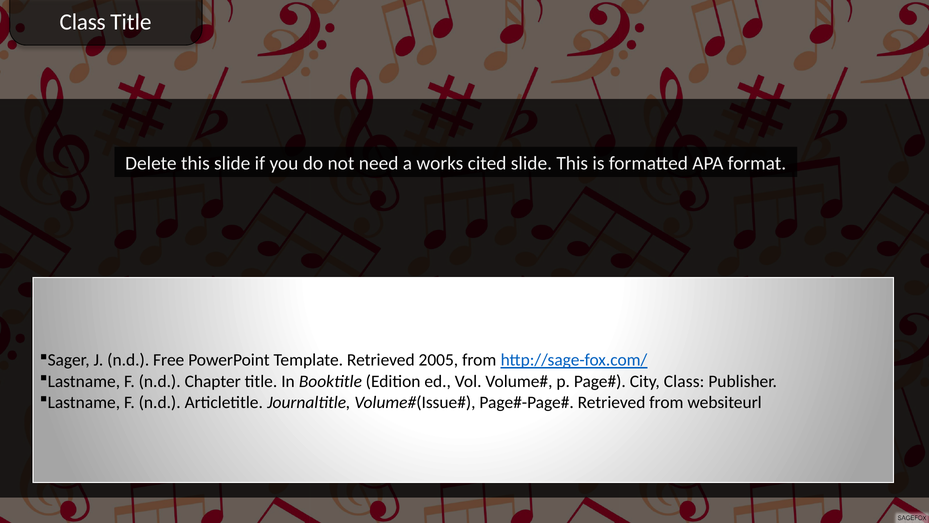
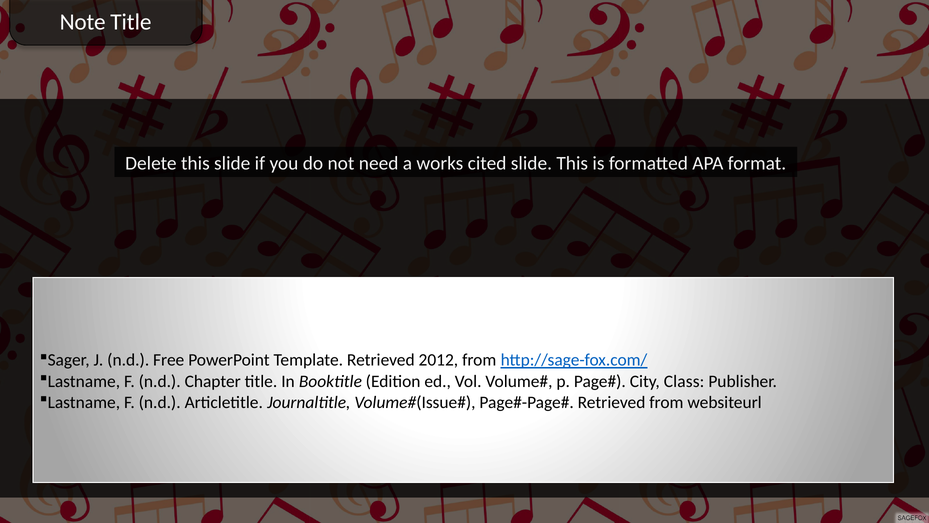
Class at (83, 22): Class -> Note
2005: 2005 -> 2012
